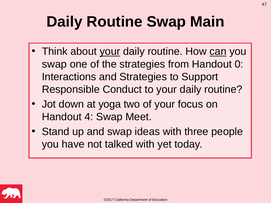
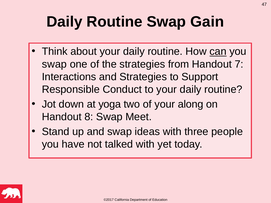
Main: Main -> Gain
your at (110, 52) underline: present -> none
0: 0 -> 7
focus: focus -> along
4: 4 -> 8
